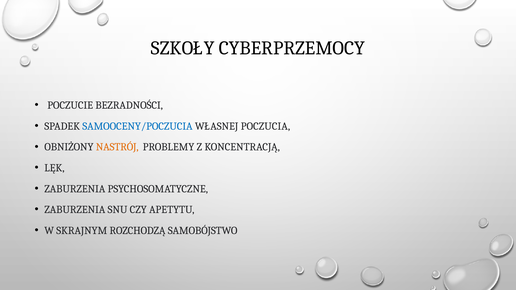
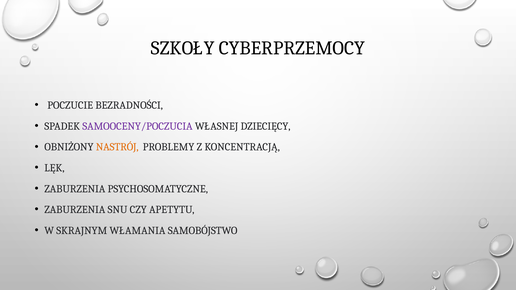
SAMOOCENY/POCZUCIA colour: blue -> purple
POCZUCIA: POCZUCIA -> DZIECIĘCY
ROZCHODZĄ: ROZCHODZĄ -> WŁAMANIA
